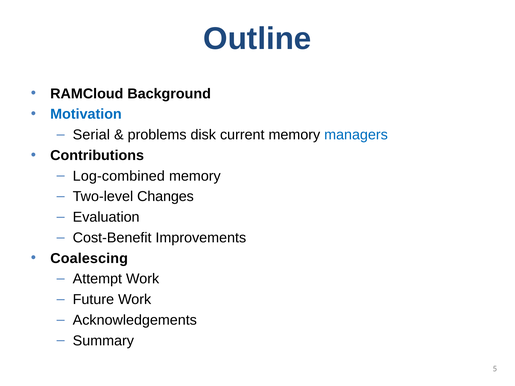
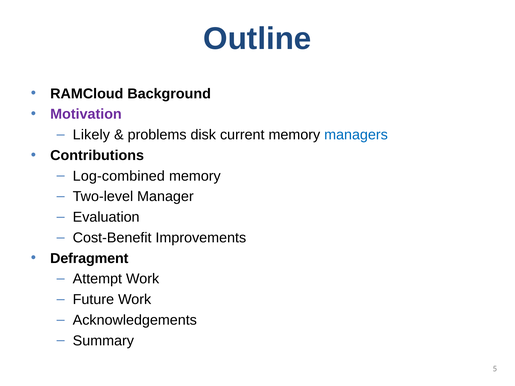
Motivation colour: blue -> purple
Serial: Serial -> Likely
Changes: Changes -> Manager
Coalescing: Coalescing -> Defragment
